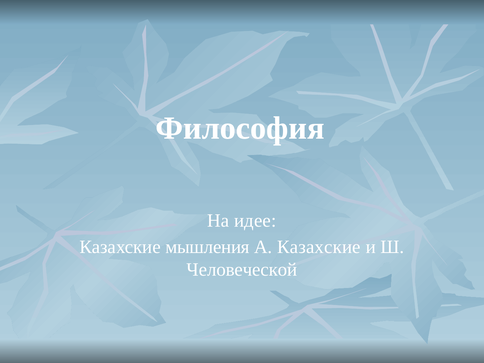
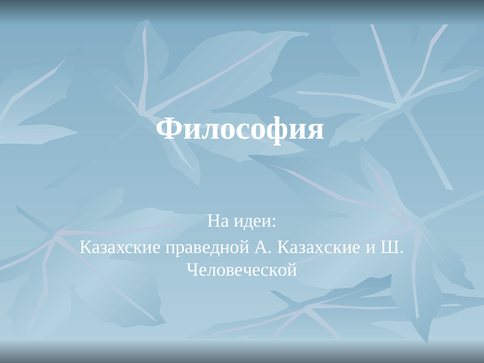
идее: идее -> идеи
мышления: мышления -> праведной
